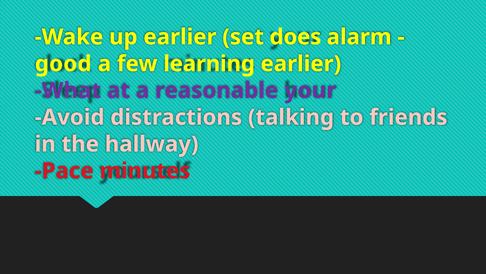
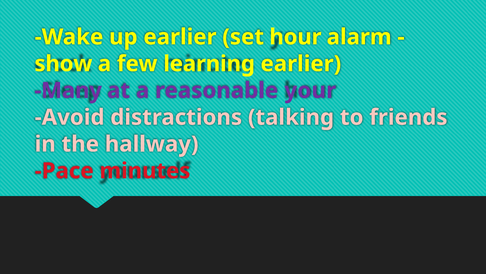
does: does -> hour
good: good -> show
What: What -> Many
